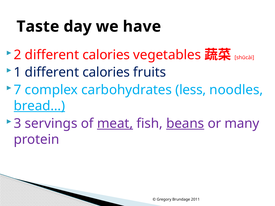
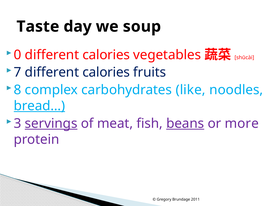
have: have -> soup
2: 2 -> 0
1: 1 -> 7
7: 7 -> 8
less: less -> like
servings underline: none -> present
meat underline: present -> none
many: many -> more
